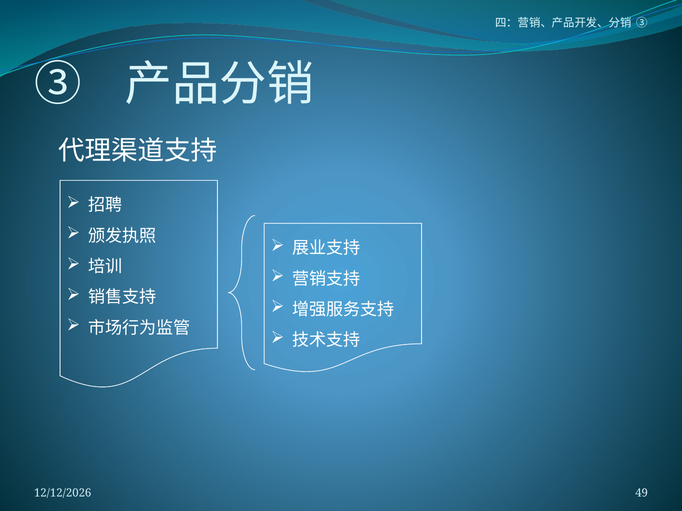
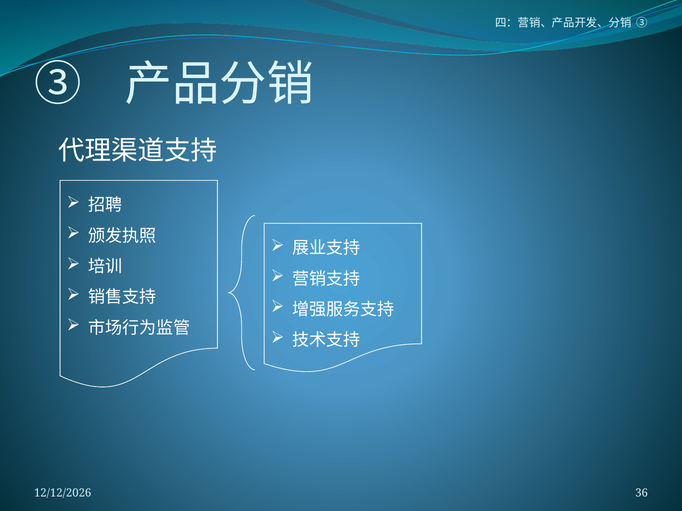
49: 49 -> 36
